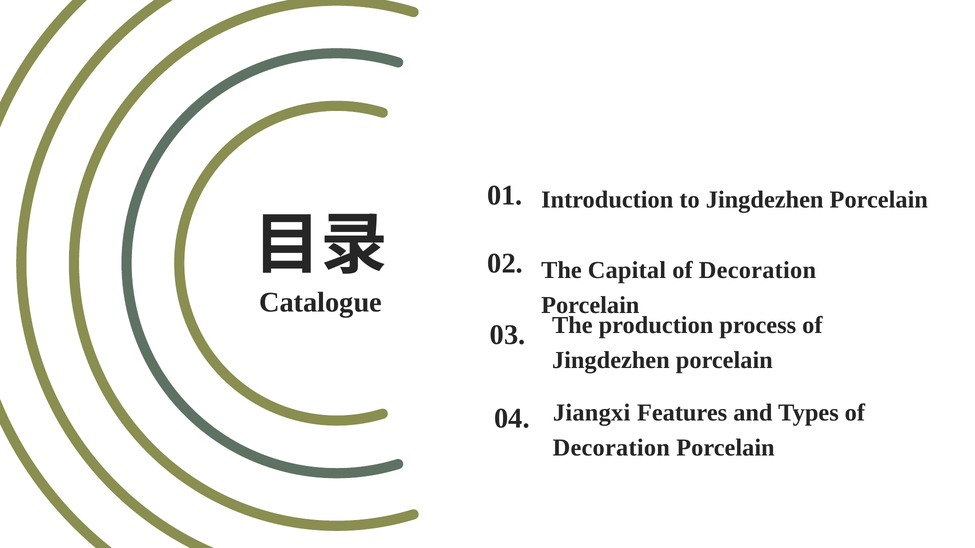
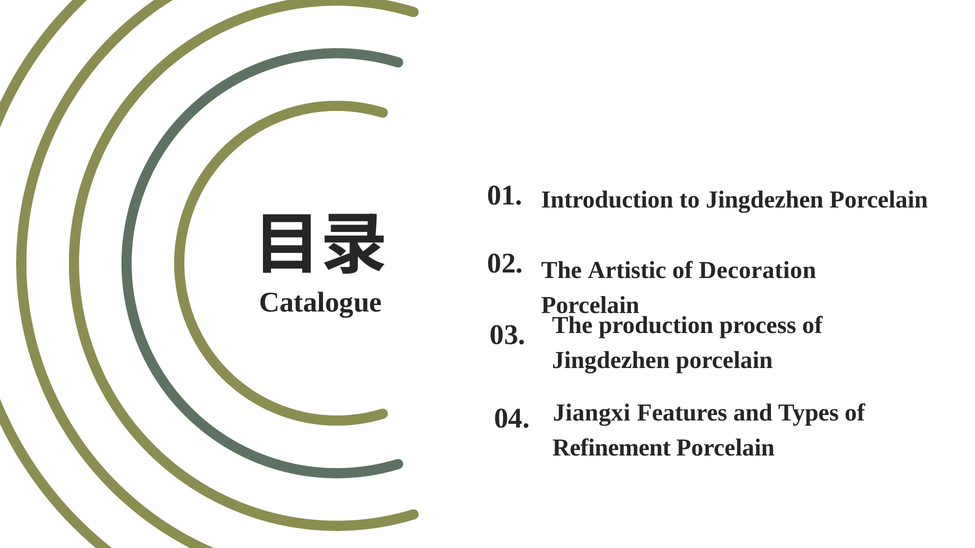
Capital: Capital -> Artistic
Decoration at (611, 448): Decoration -> Refinement
